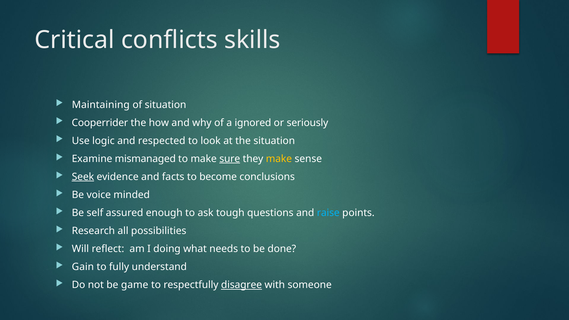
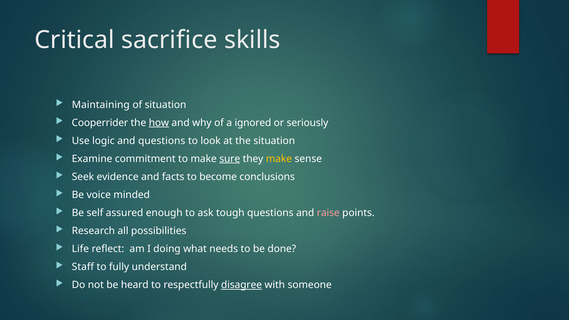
conflicts: conflicts -> sacrifice
how underline: none -> present
and respected: respected -> questions
mismanaged: mismanaged -> commitment
Seek underline: present -> none
raise colour: light blue -> pink
Will: Will -> Life
Gain: Gain -> Staff
game: game -> heard
